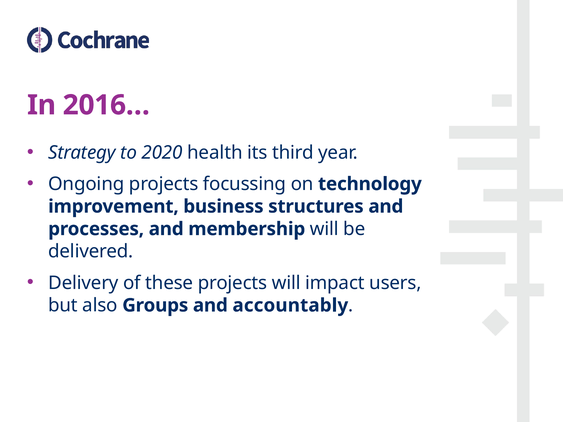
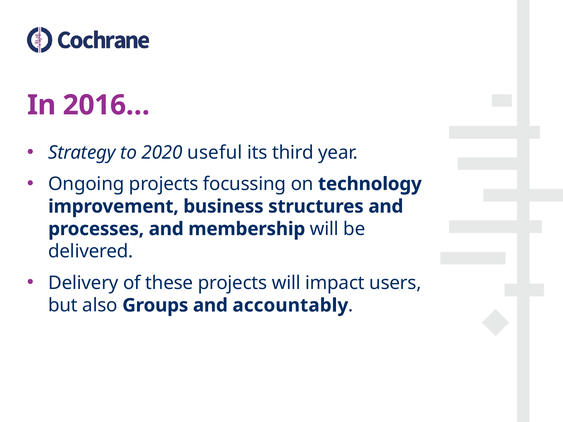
health: health -> useful
